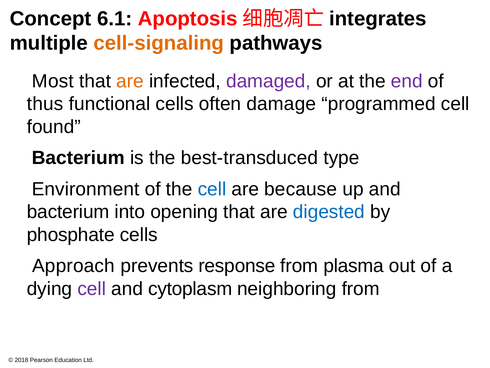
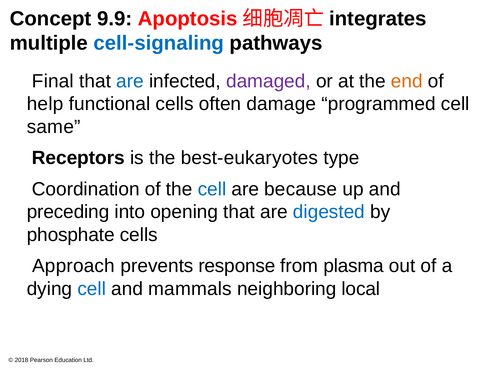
6.1: 6.1 -> 9.9
cell-signaling colour: orange -> blue
Most: Most -> Final
are at (130, 81) colour: orange -> blue
end colour: purple -> orange
thus: thus -> help
found: found -> same
Bacterium at (78, 158): Bacterium -> Receptors
best-transduced: best-transduced -> best-eukaryotes
Environment: Environment -> Coordination
bacterium at (68, 212): bacterium -> preceding
cell at (92, 289) colour: purple -> blue
cytoplasm: cytoplasm -> mammals
neighboring from: from -> local
